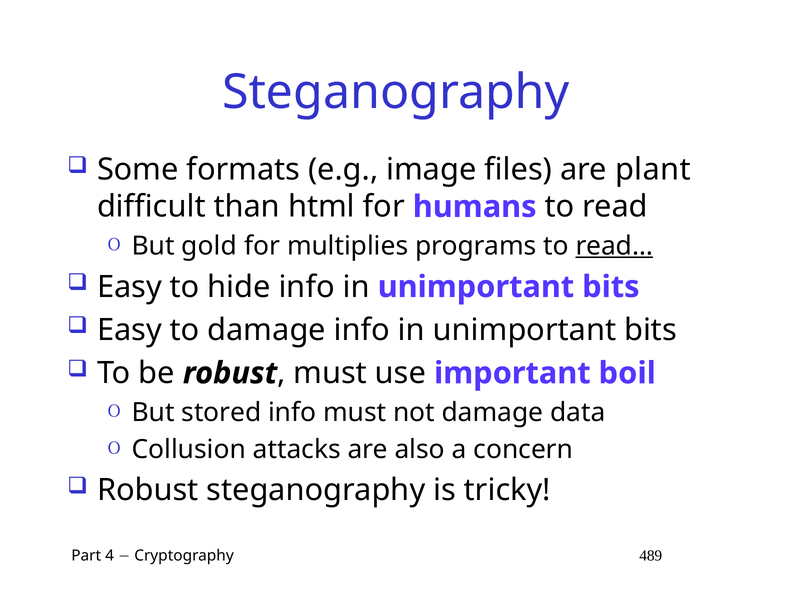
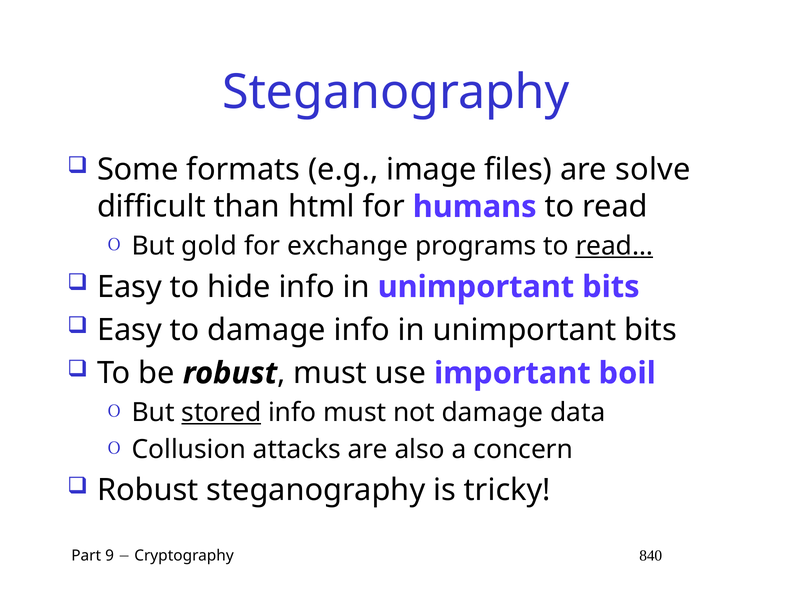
plant: plant -> solve
multiplies: multiplies -> exchange
stored underline: none -> present
4: 4 -> 9
489: 489 -> 840
